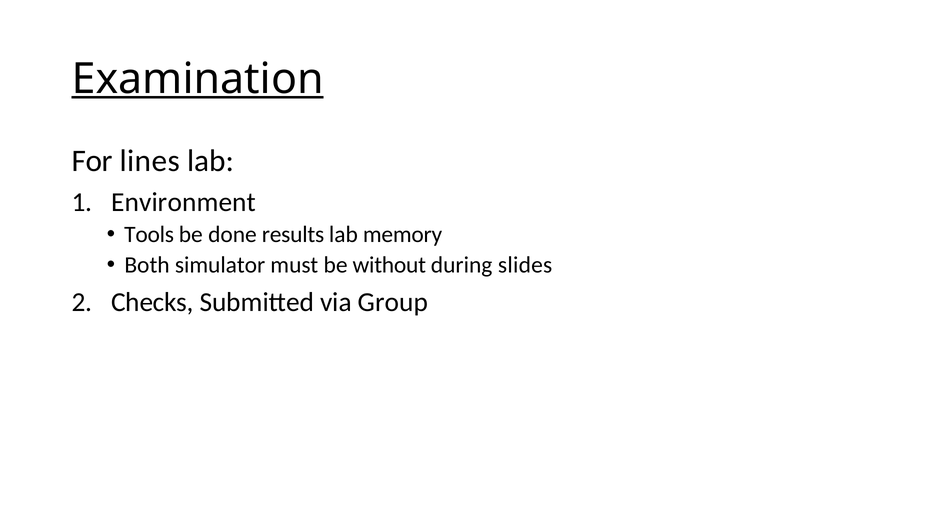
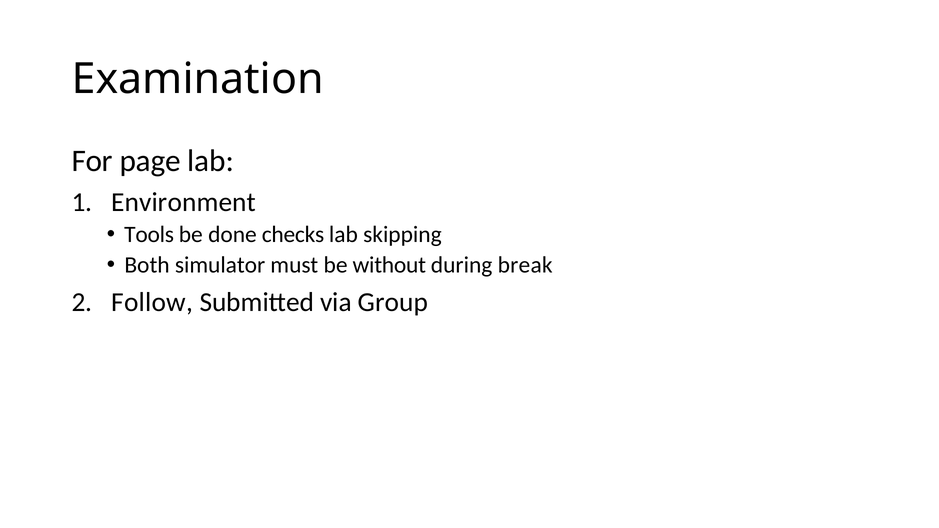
Examination underline: present -> none
lines: lines -> page
results: results -> checks
memory: memory -> skipping
slides: slides -> break
Checks: Checks -> Follow
